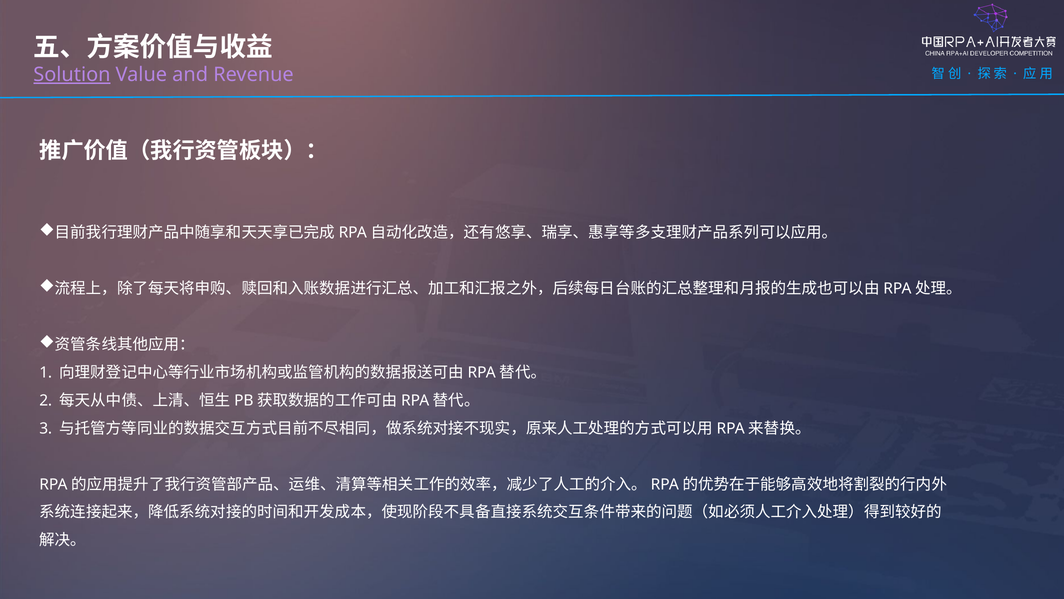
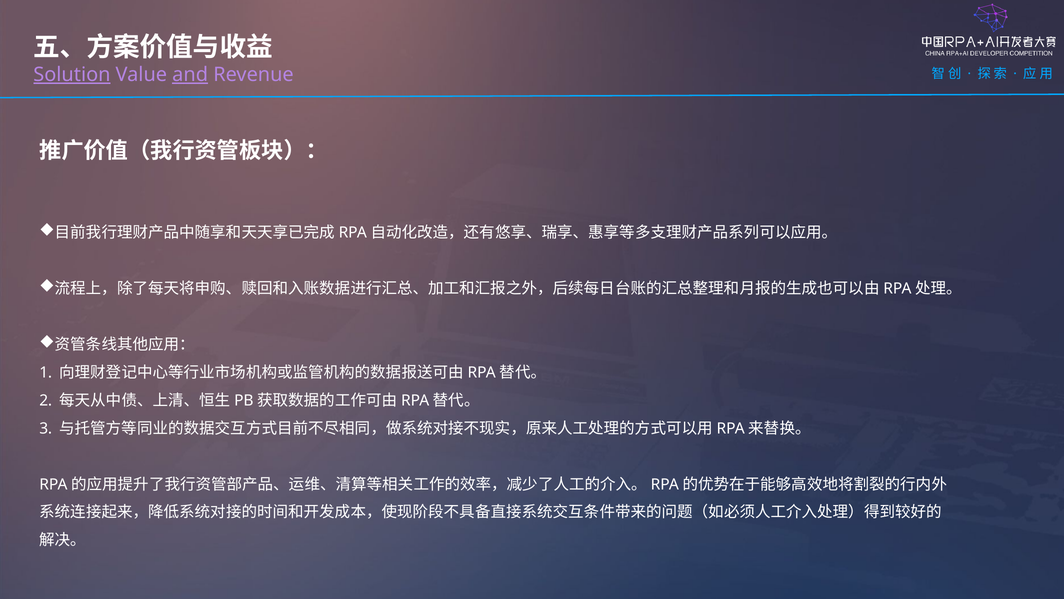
and underline: none -> present
